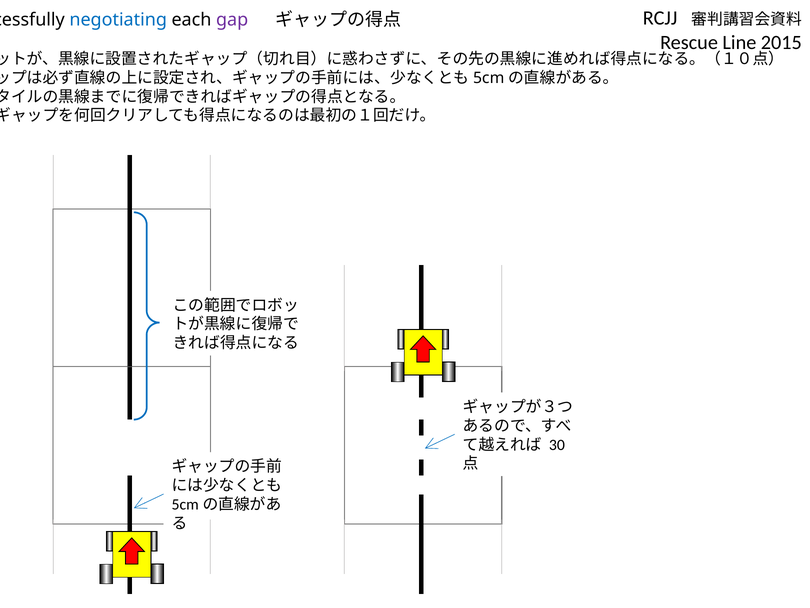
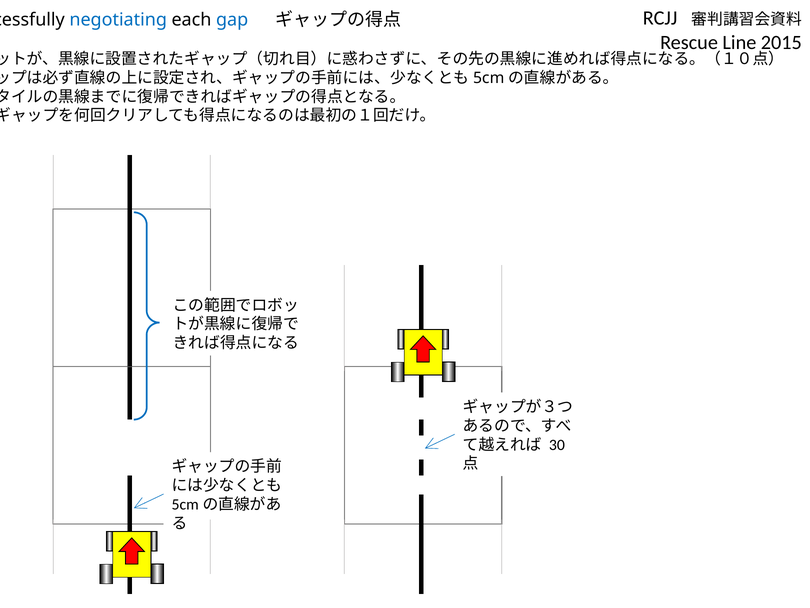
gap colour: purple -> blue
